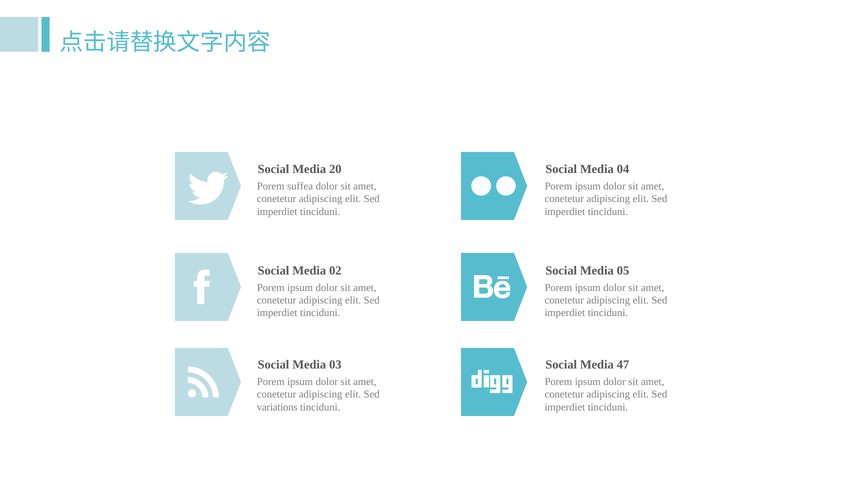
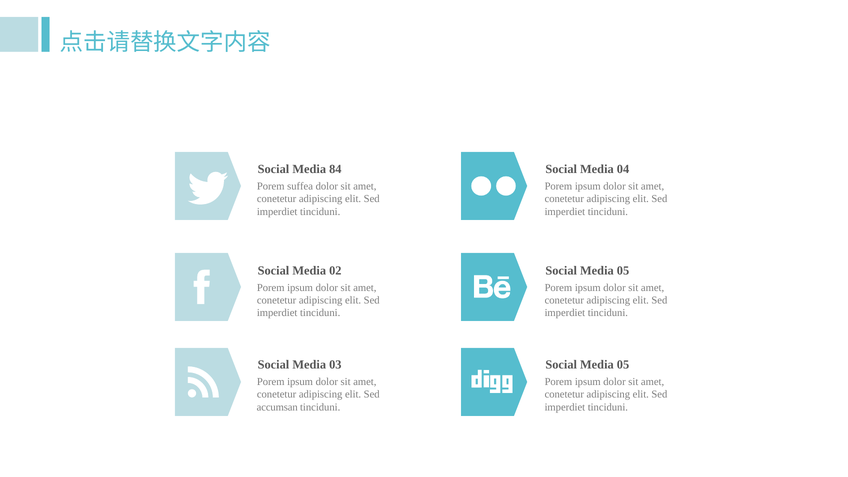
20: 20 -> 84
47 at (623, 365): 47 -> 05
variations: variations -> accumsan
